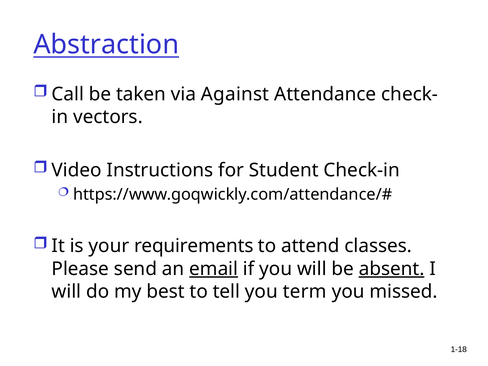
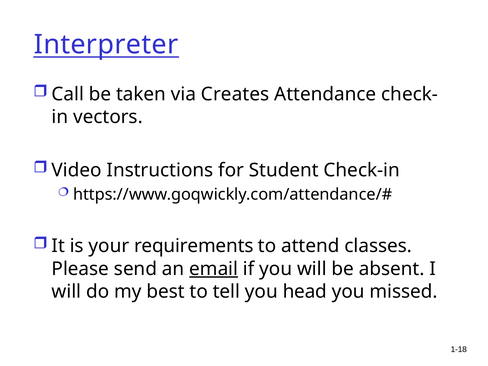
Abstraction: Abstraction -> Interpreter
Against: Against -> Creates
absent underline: present -> none
term: term -> head
